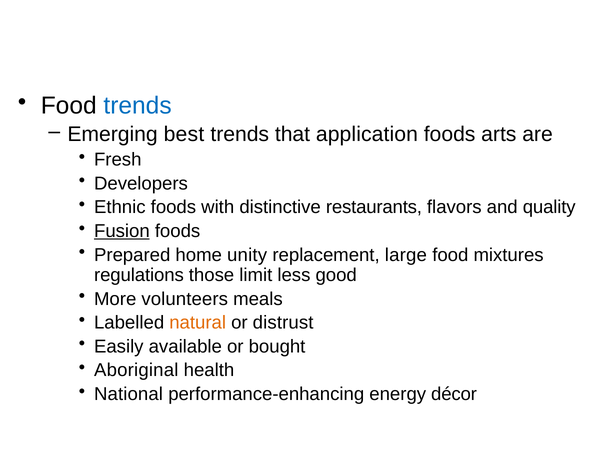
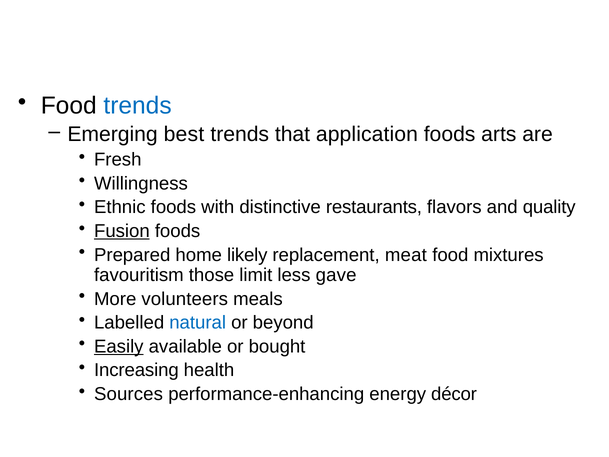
Developers: Developers -> Willingness
unity: unity -> likely
large: large -> meat
regulations: regulations -> favouritism
good: good -> gave
natural colour: orange -> blue
distrust: distrust -> beyond
Easily underline: none -> present
Aboriginal: Aboriginal -> Increasing
National: National -> Sources
